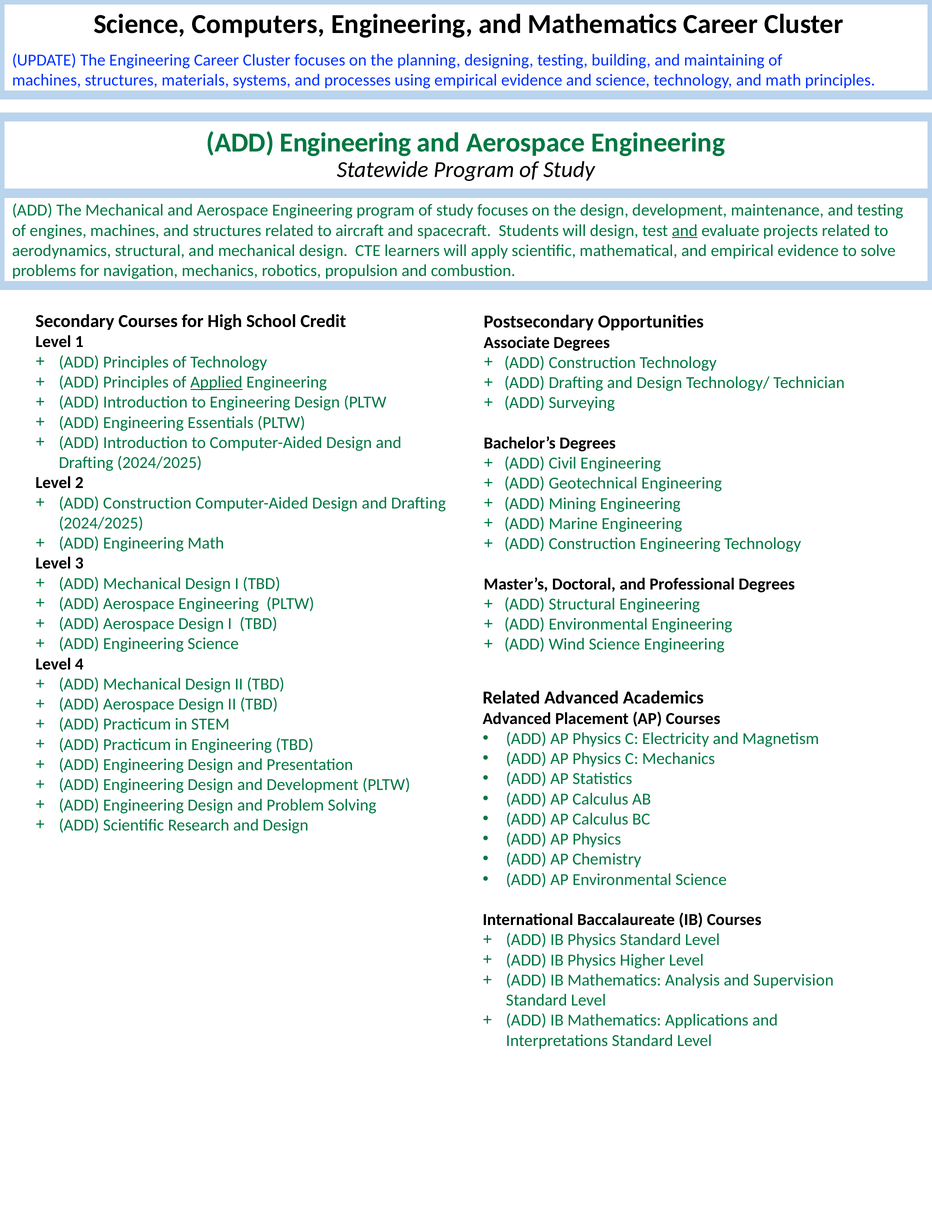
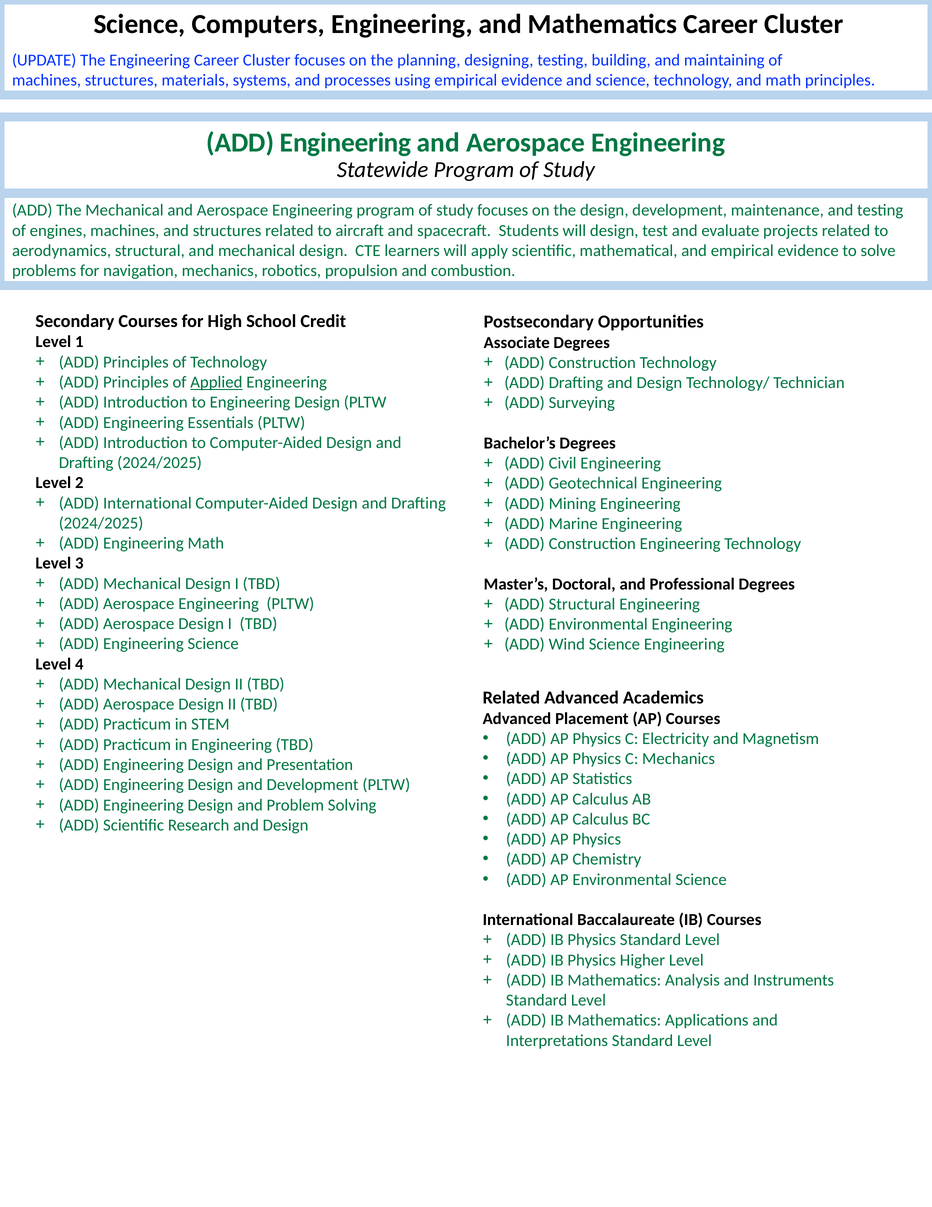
and at (685, 230) underline: present -> none
Construction at (147, 503): Construction -> International
Supervision: Supervision -> Instruments
